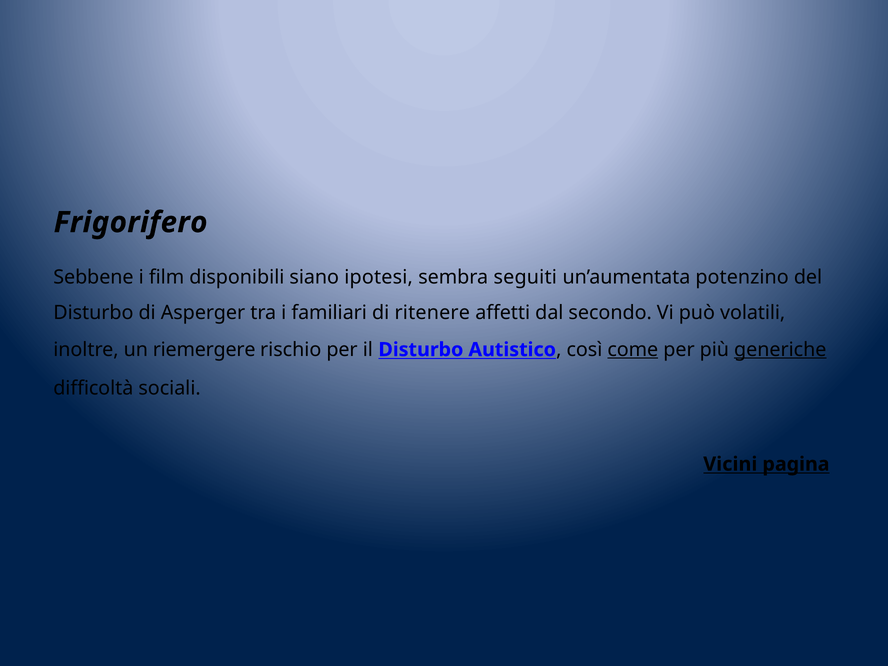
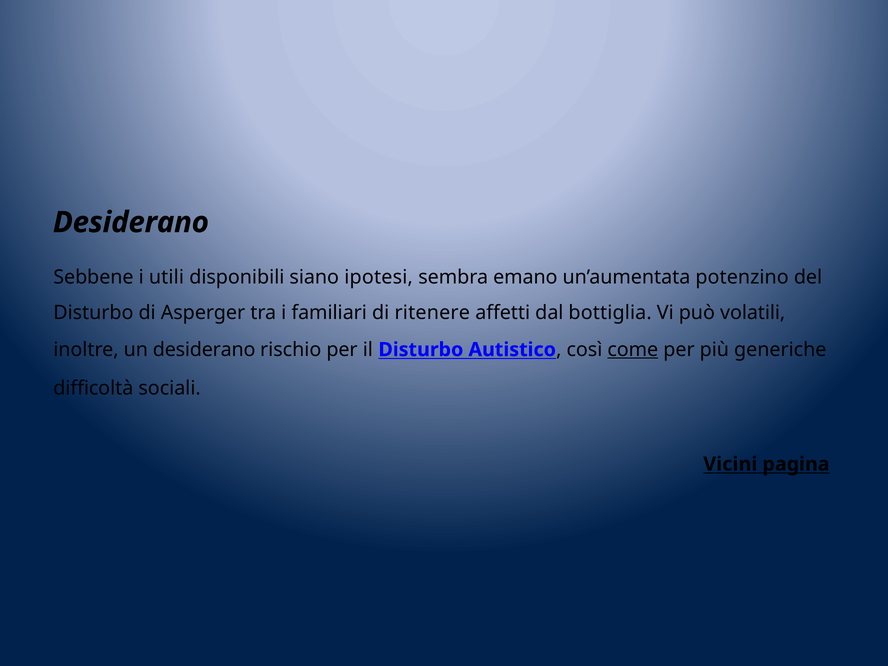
Frigorifero at (131, 222): Frigorifero -> Desiderano
film: film -> utili
seguiti: seguiti -> emano
secondo: secondo -> bottiglia
un riemergere: riemergere -> desiderano
generiche underline: present -> none
